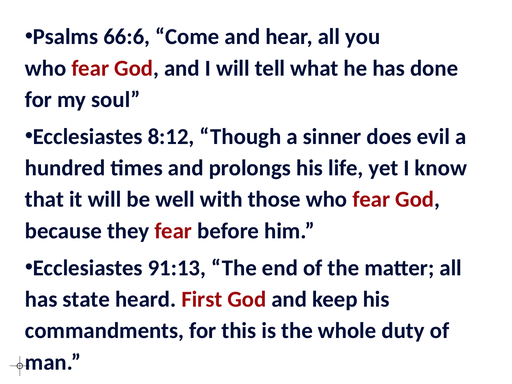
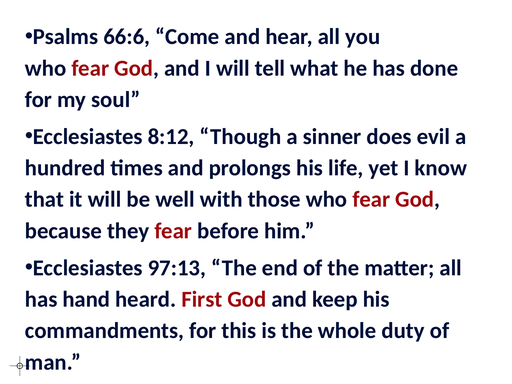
91:13: 91:13 -> 97:13
state: state -> hand
